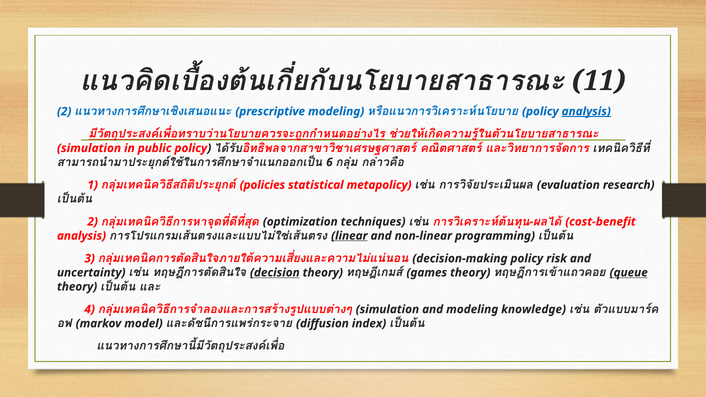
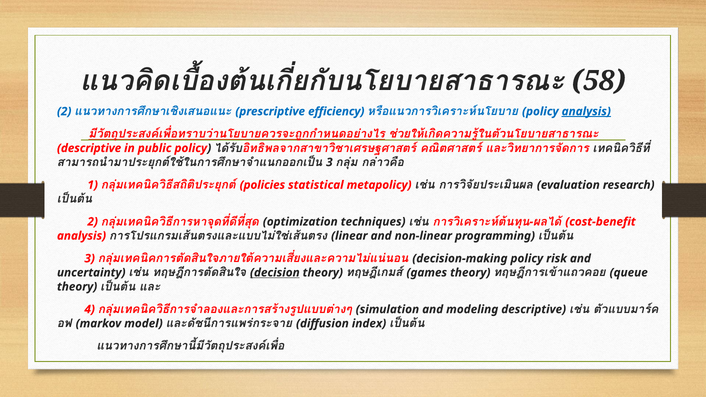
11: 11 -> 58
prescriptive modeling: modeling -> efficiency
simulation at (89, 148): simulation -> descriptive
6 at (329, 162): 6 -> 3
linear underline: present -> none
queue underline: present -> none
modeling knowledge: knowledge -> descriptive
